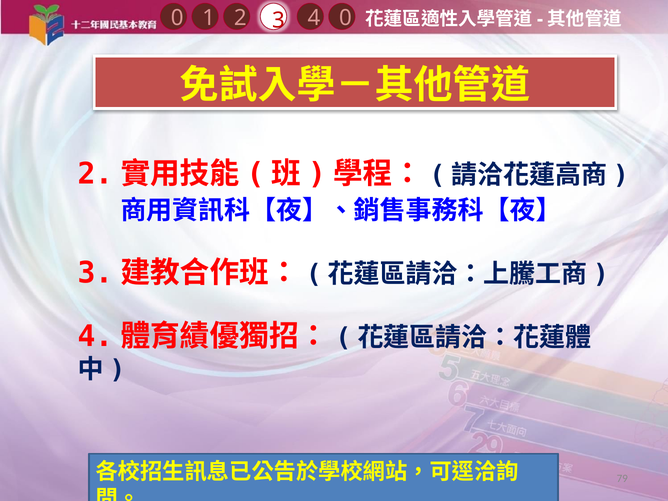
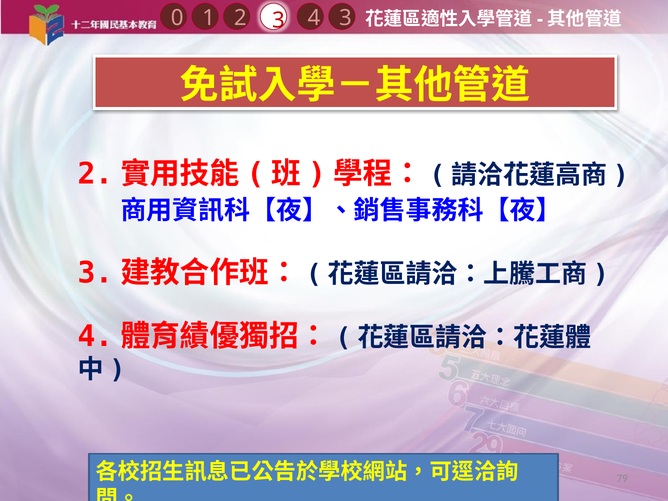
4 0: 0 -> 3
